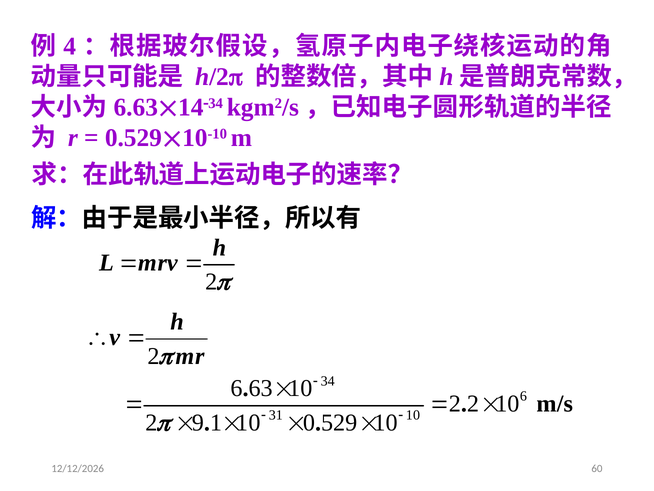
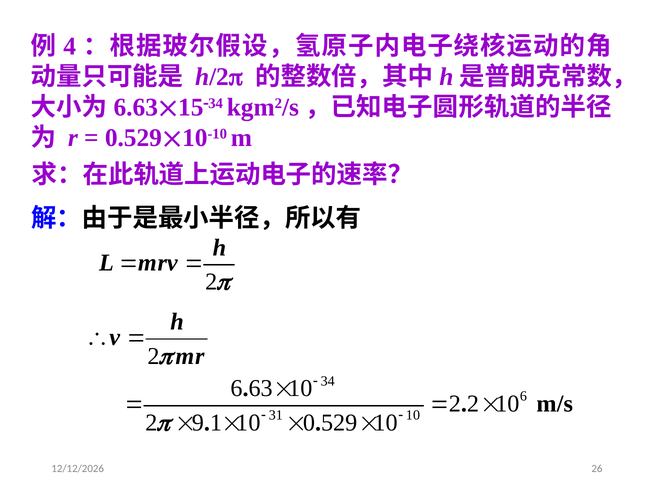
14: 14 -> 15
60: 60 -> 26
